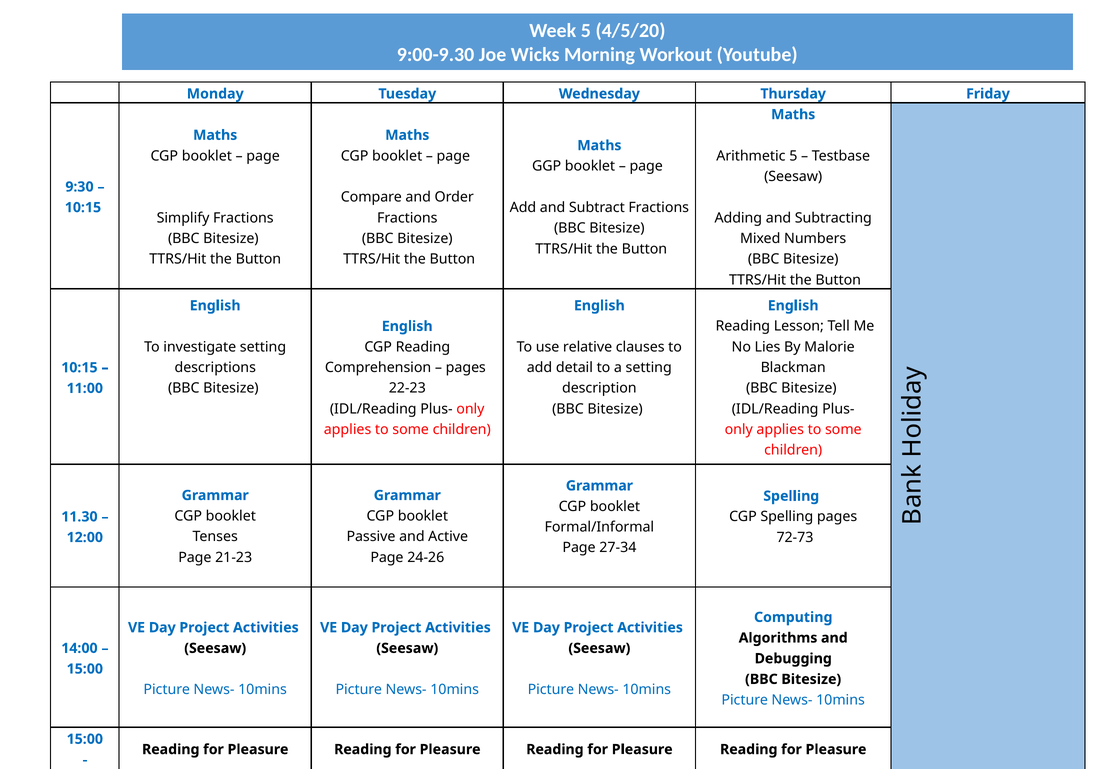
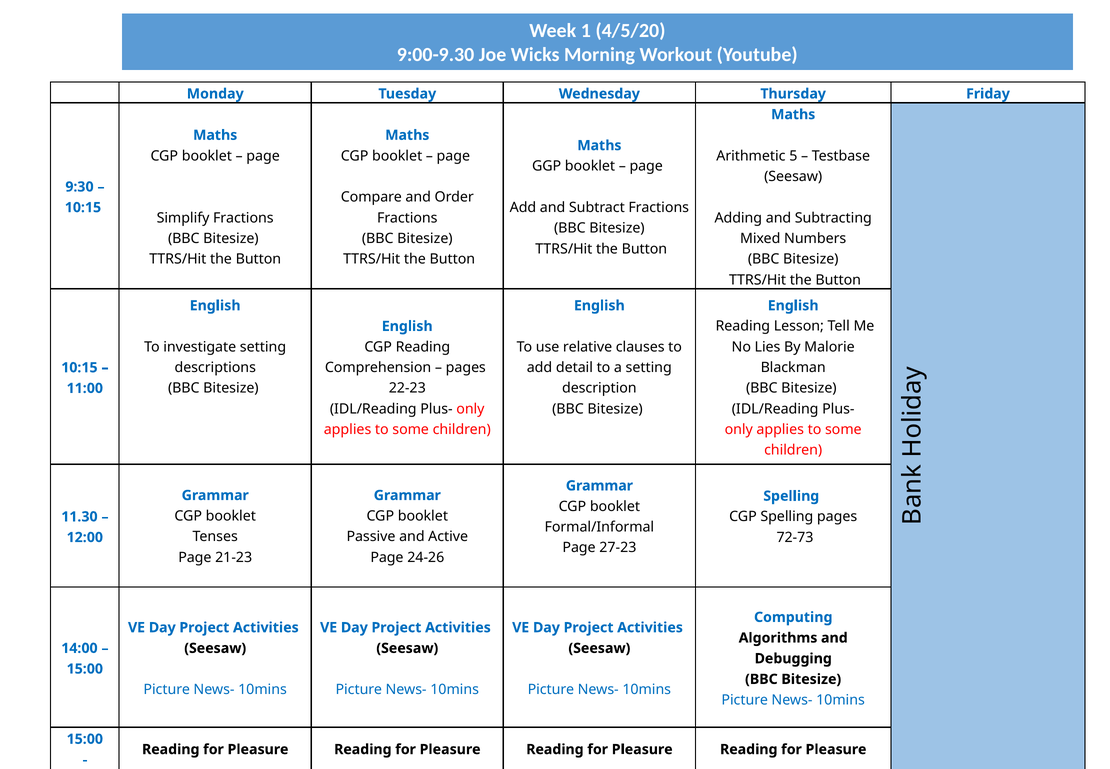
Week 5: 5 -> 1
27-34: 27-34 -> 27-23
